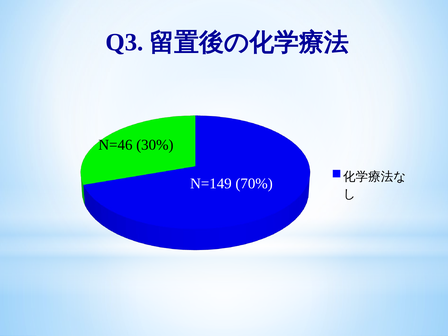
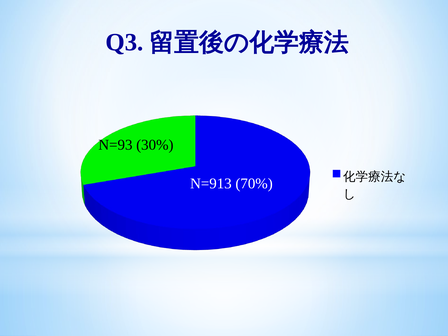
N=46: N=46 -> N=93
N=149: N=149 -> N=913
